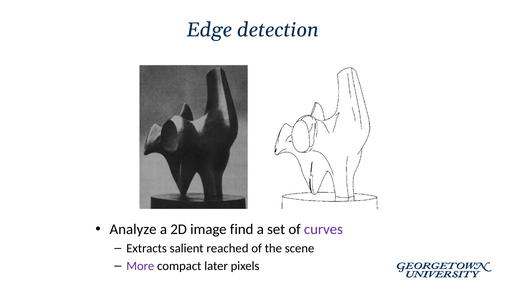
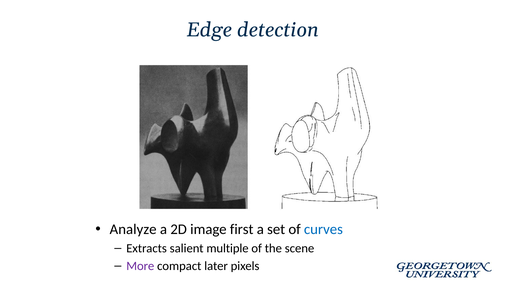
find: find -> first
curves colour: purple -> blue
reached: reached -> multiple
